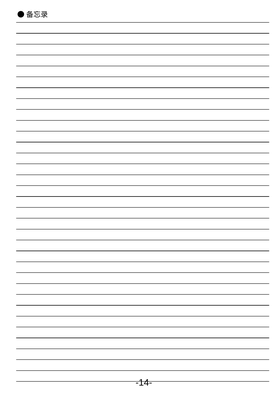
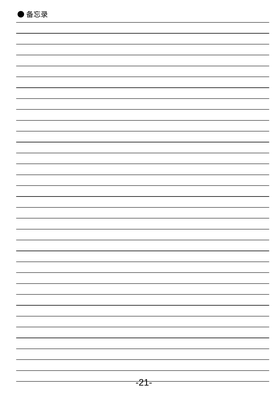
-14-: -14- -> -21-
